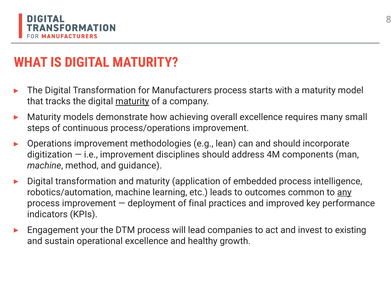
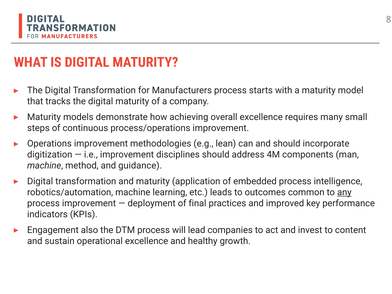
maturity at (132, 101) underline: present -> none
your: your -> also
existing: existing -> content
